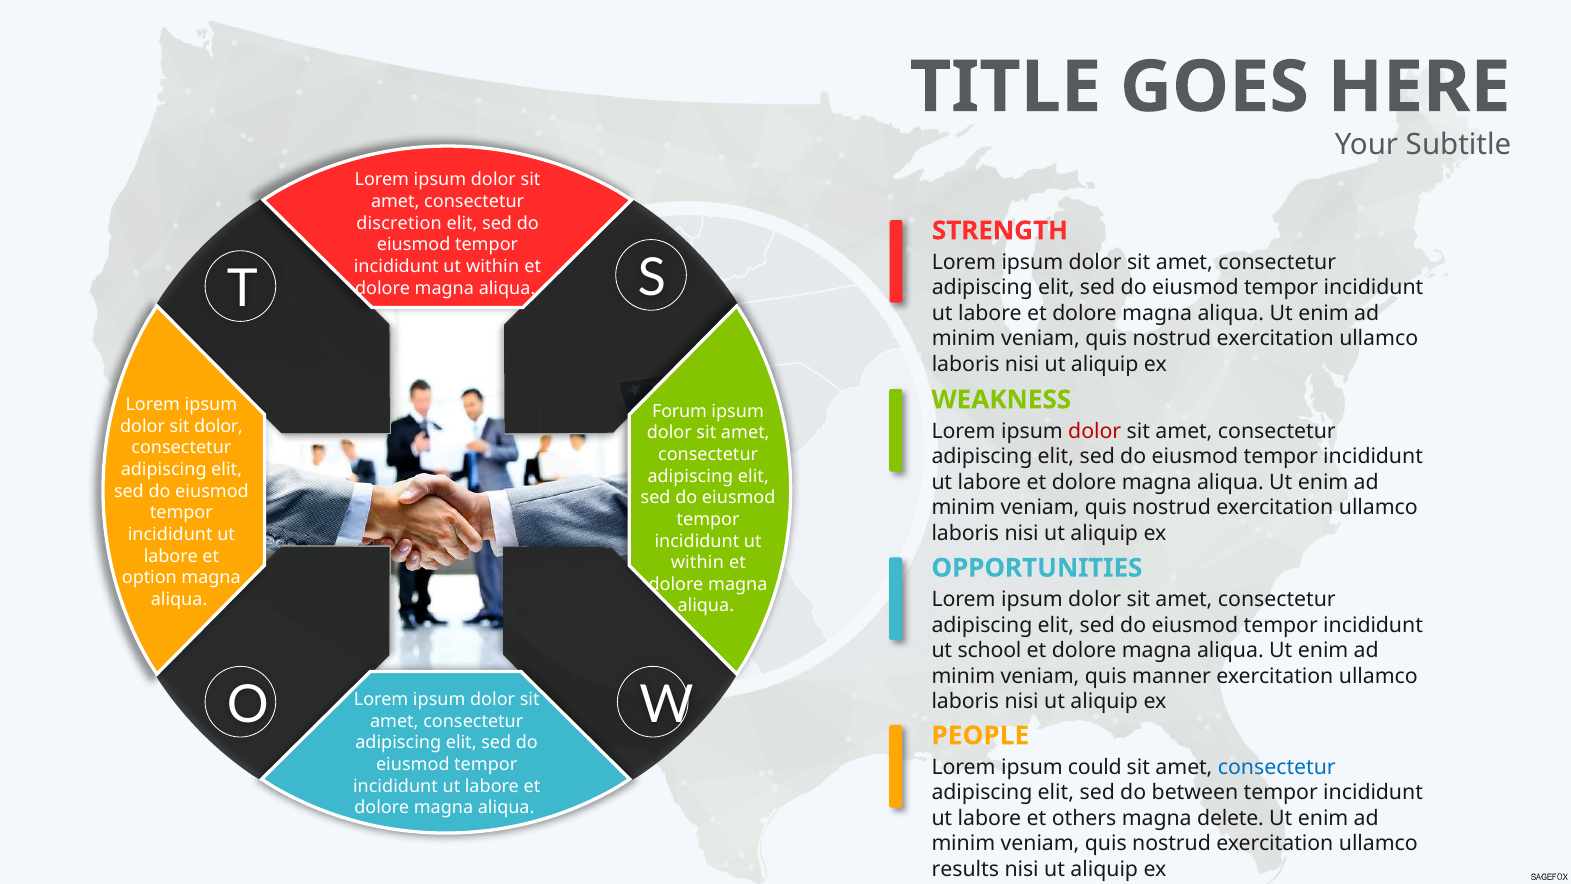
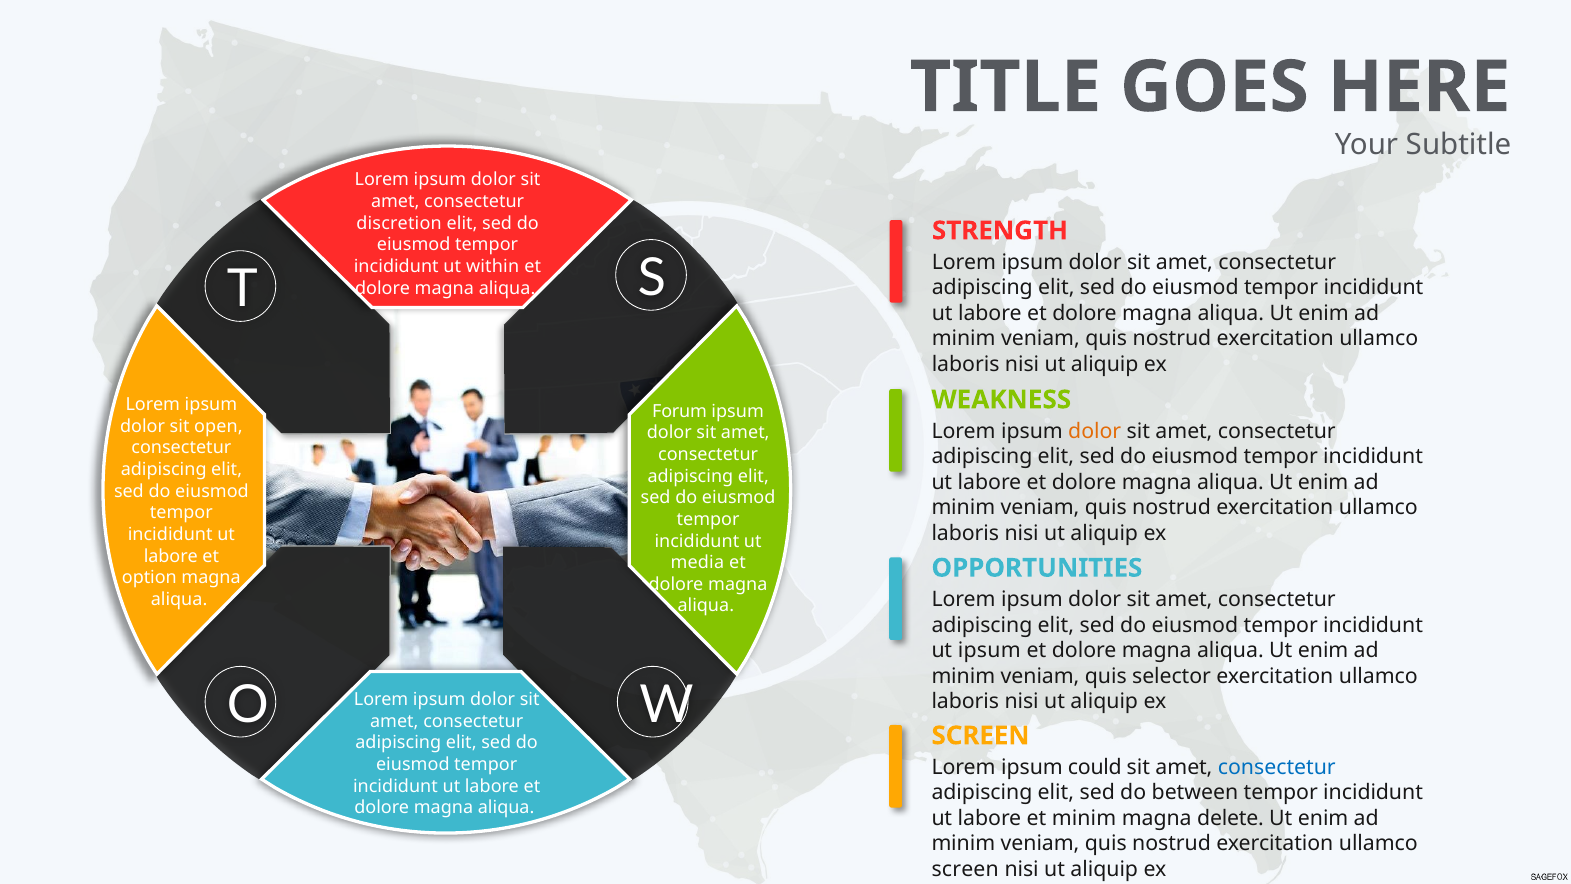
sit dolor: dolor -> open
dolor at (1095, 431) colour: red -> orange
within at (697, 562): within -> media
ut school: school -> ipsum
manner: manner -> selector
PEOPLE at (980, 735): PEOPLE -> SCREEN
et others: others -> minim
results at (965, 869): results -> screen
